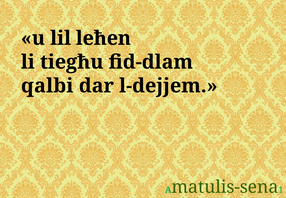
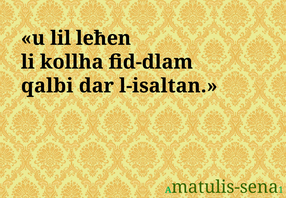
tiegħu: tiegħu -> kollha
l-dejjem: l-dejjem -> l-isaltan
